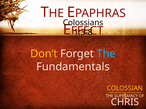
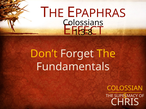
The at (106, 54) colour: light blue -> yellow
